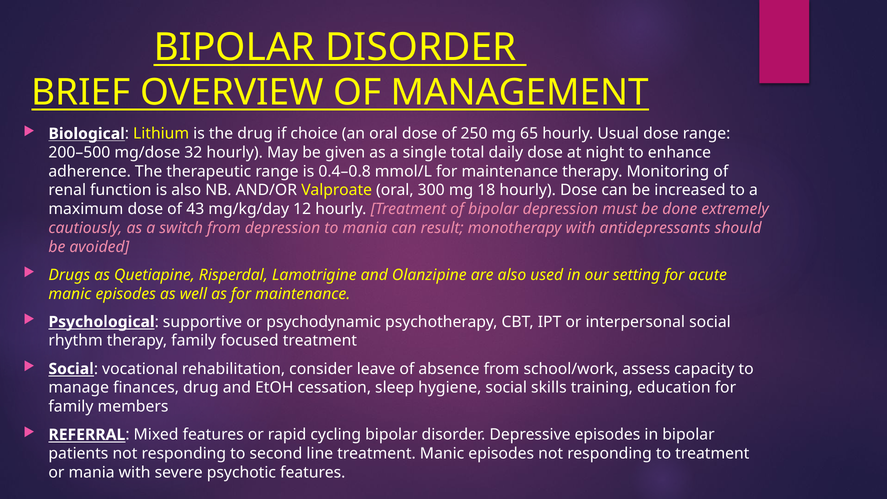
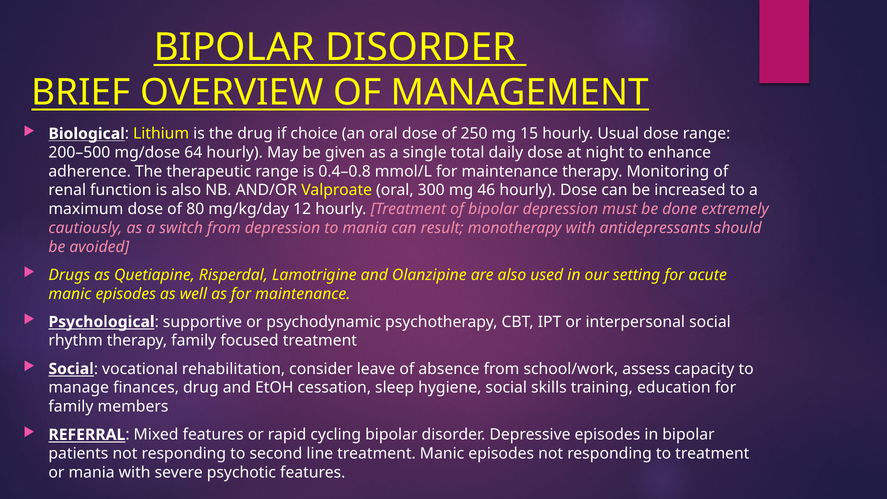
65: 65 -> 15
32: 32 -> 64
18: 18 -> 46
43: 43 -> 80
